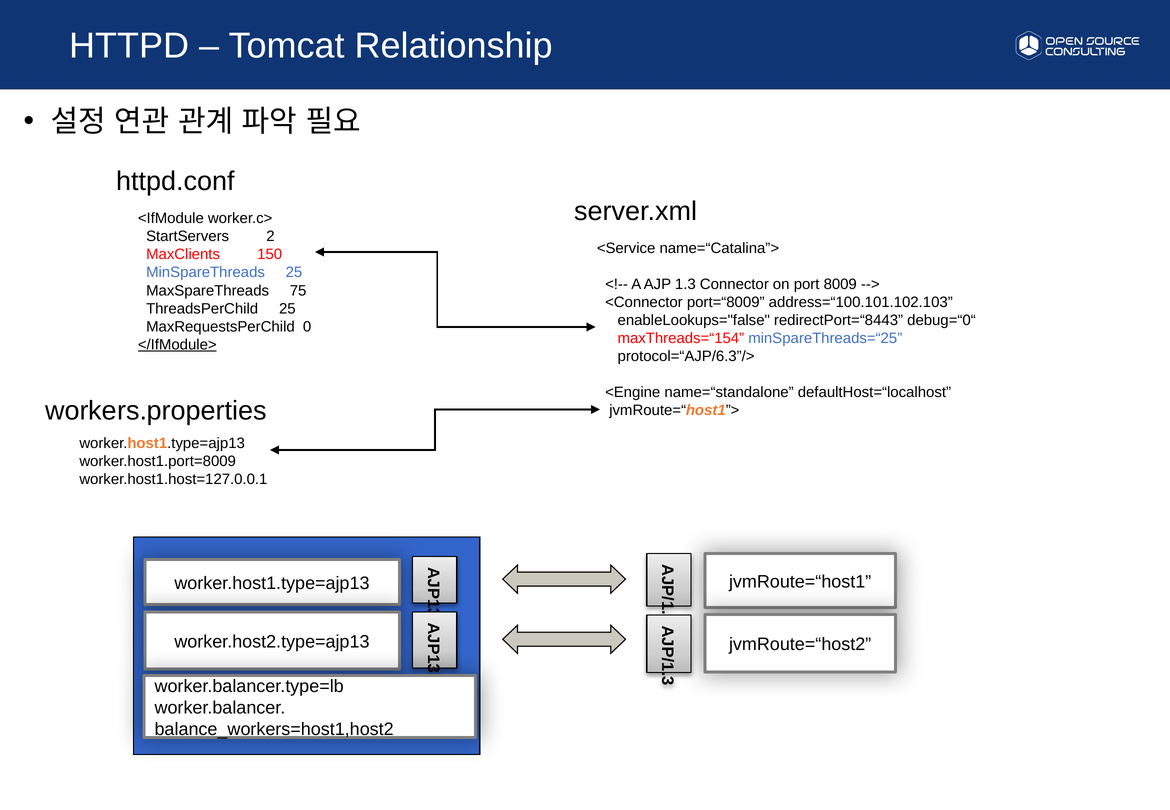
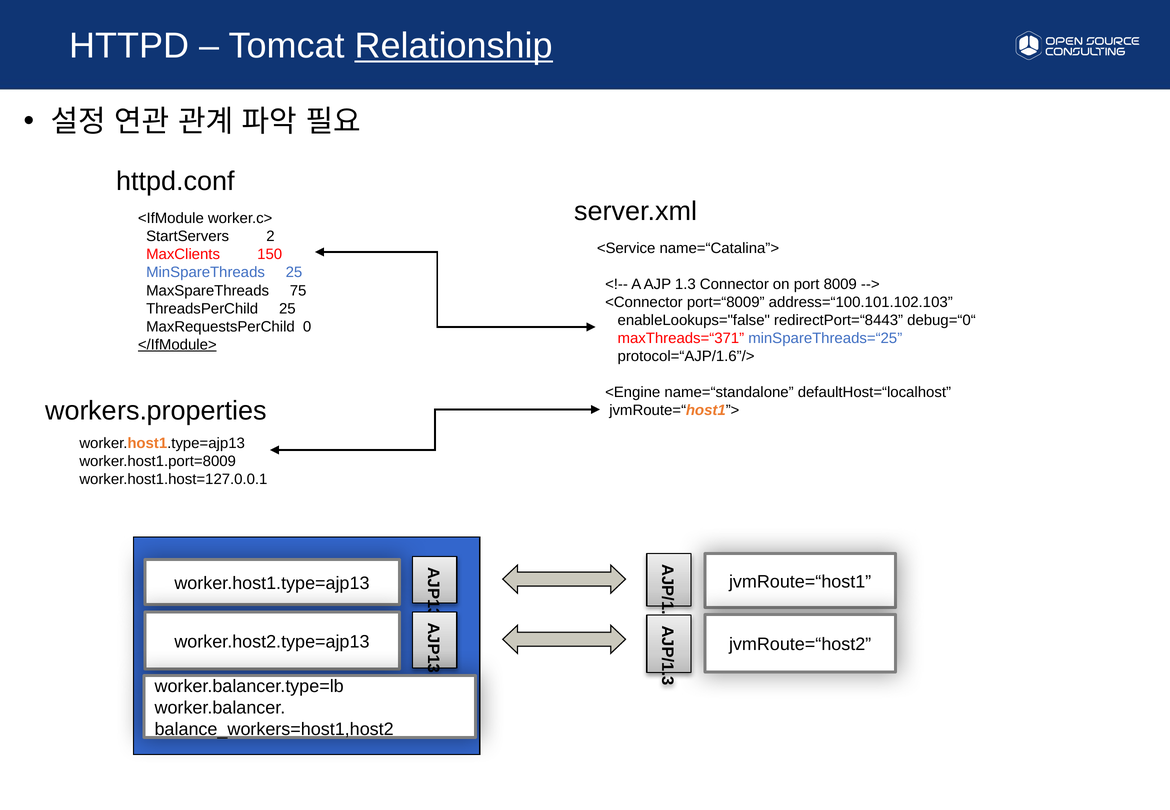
Relationship underline: none -> present
maxThreads=“154: maxThreads=“154 -> maxThreads=“371
protocol=“AJP/6.3”/>: protocol=“AJP/6.3”/> -> protocol=“AJP/1.6”/>
